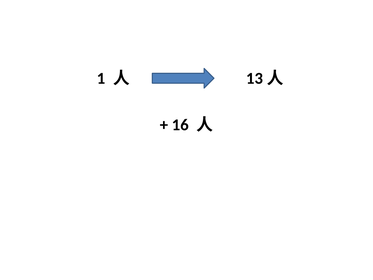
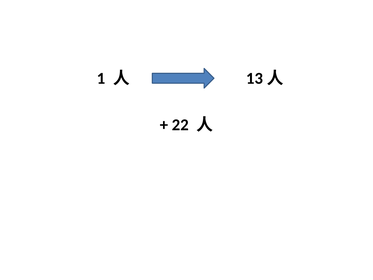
16: 16 -> 22
